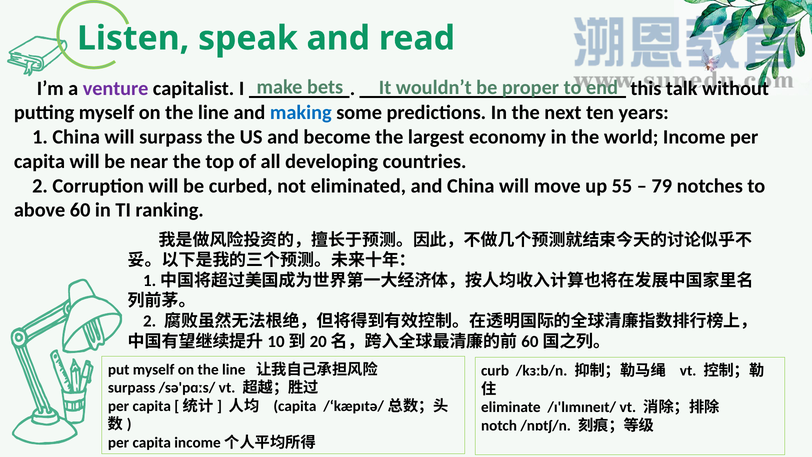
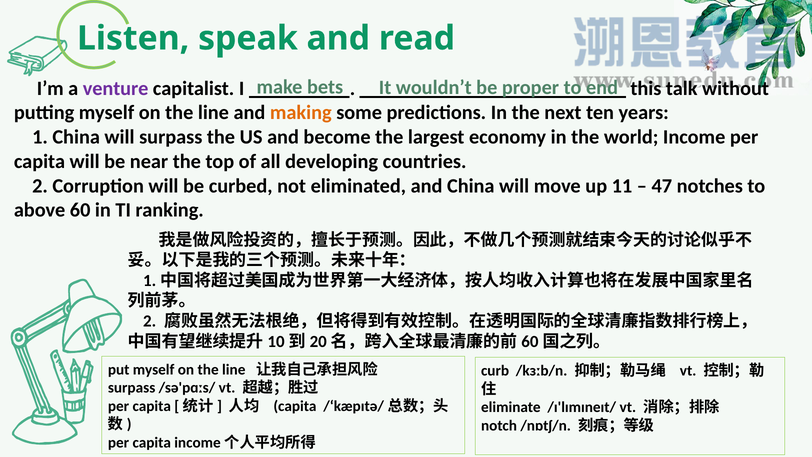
making colour: blue -> orange
55: 55 -> 11
79: 79 -> 47
